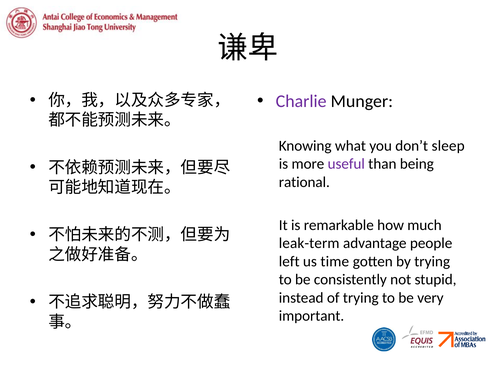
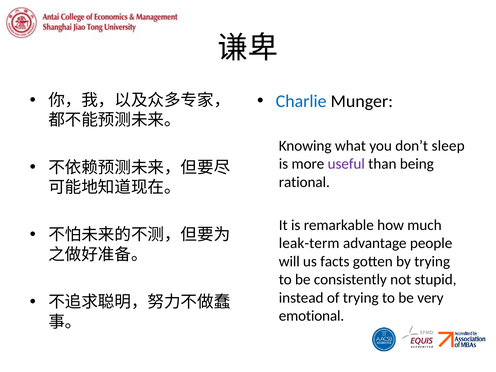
Charlie colour: purple -> blue
left: left -> will
time: time -> facts
important: important -> emotional
